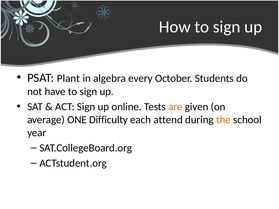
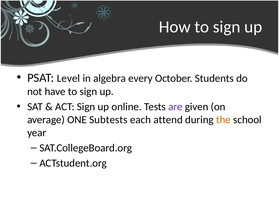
Plant: Plant -> Level
are colour: orange -> purple
Difficulty: Difficulty -> Subtests
